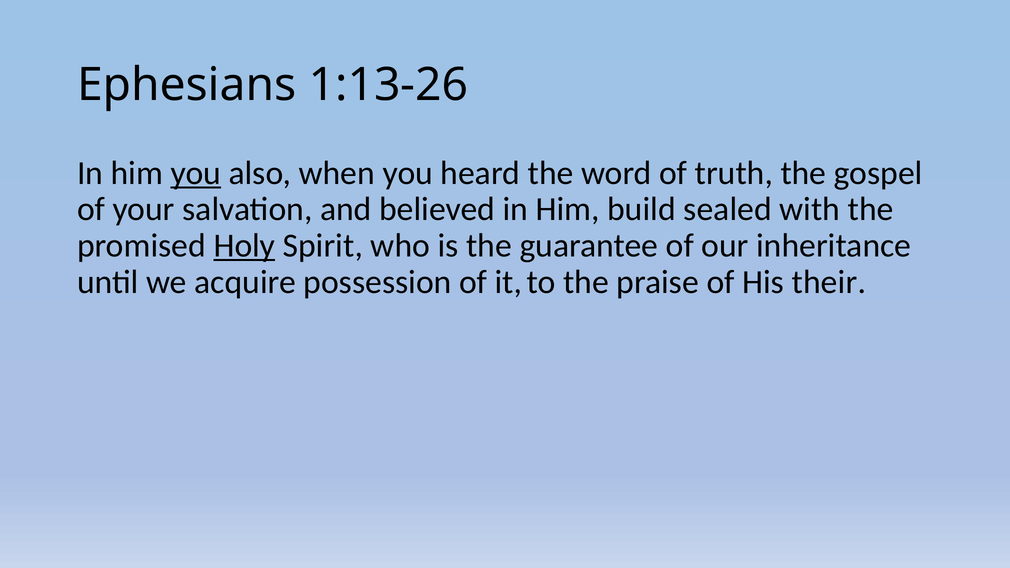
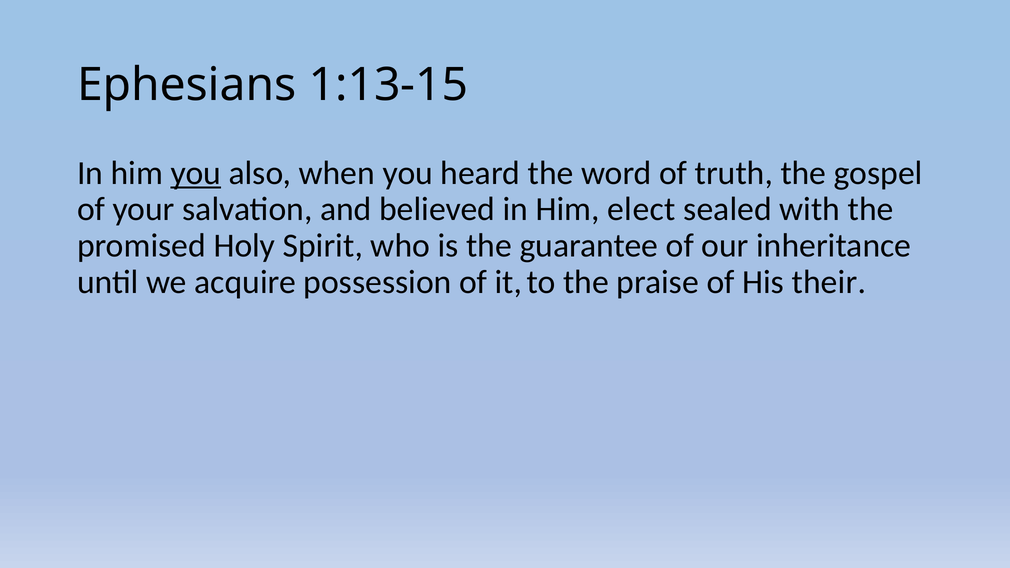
1:13-26: 1:13-26 -> 1:13-15
build: build -> elect
Holy underline: present -> none
